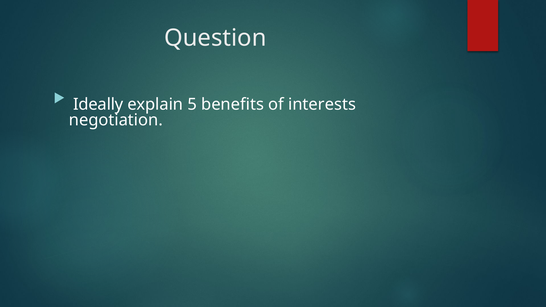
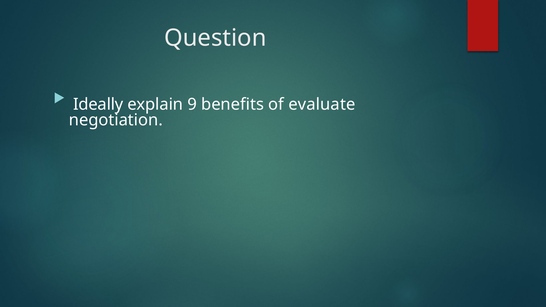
5: 5 -> 9
interests: interests -> evaluate
